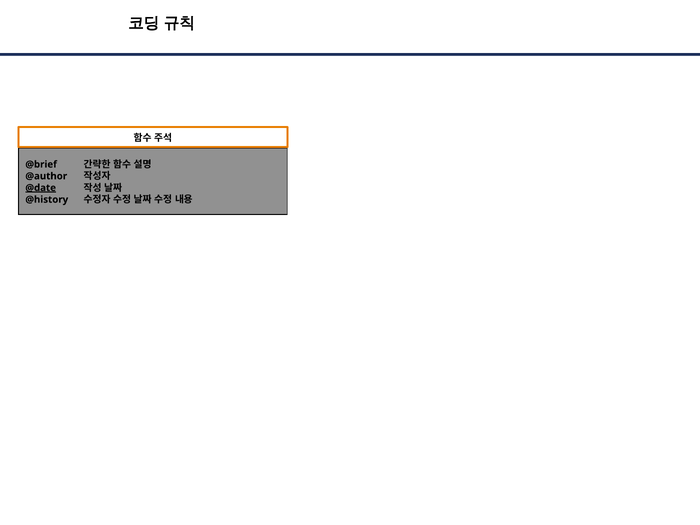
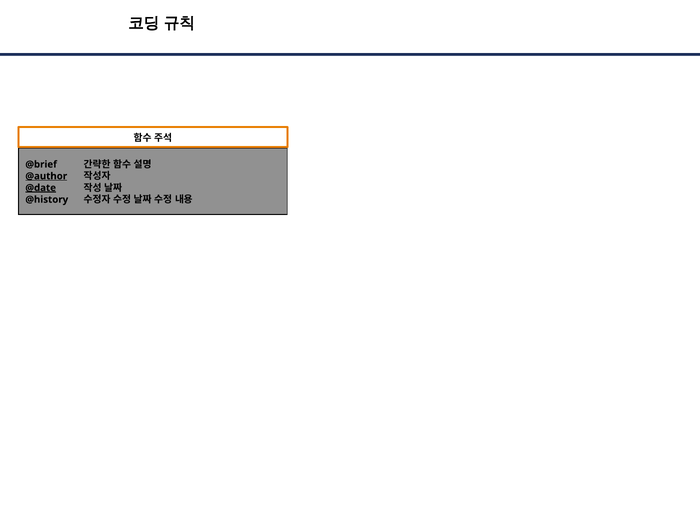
@author underline: none -> present
